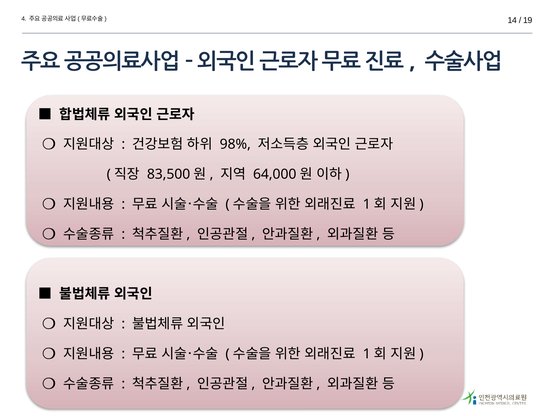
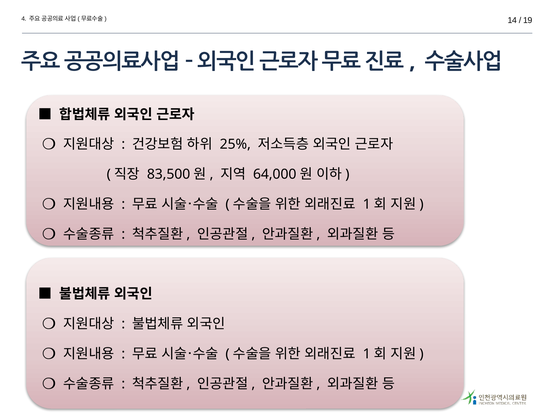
98%: 98% -> 25%
